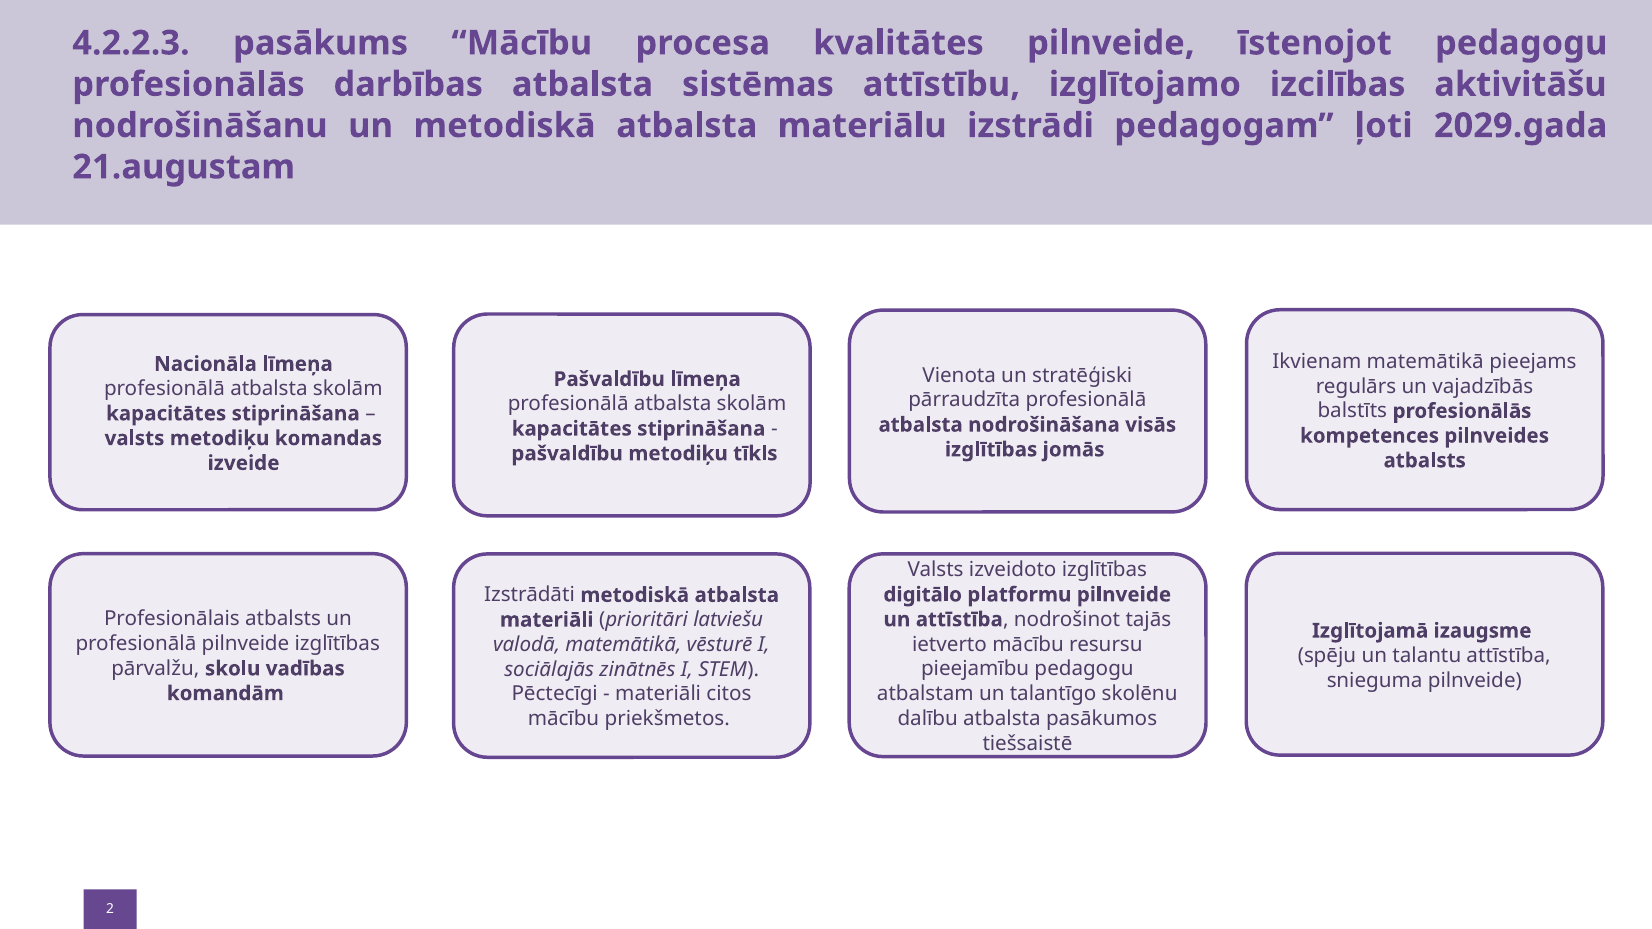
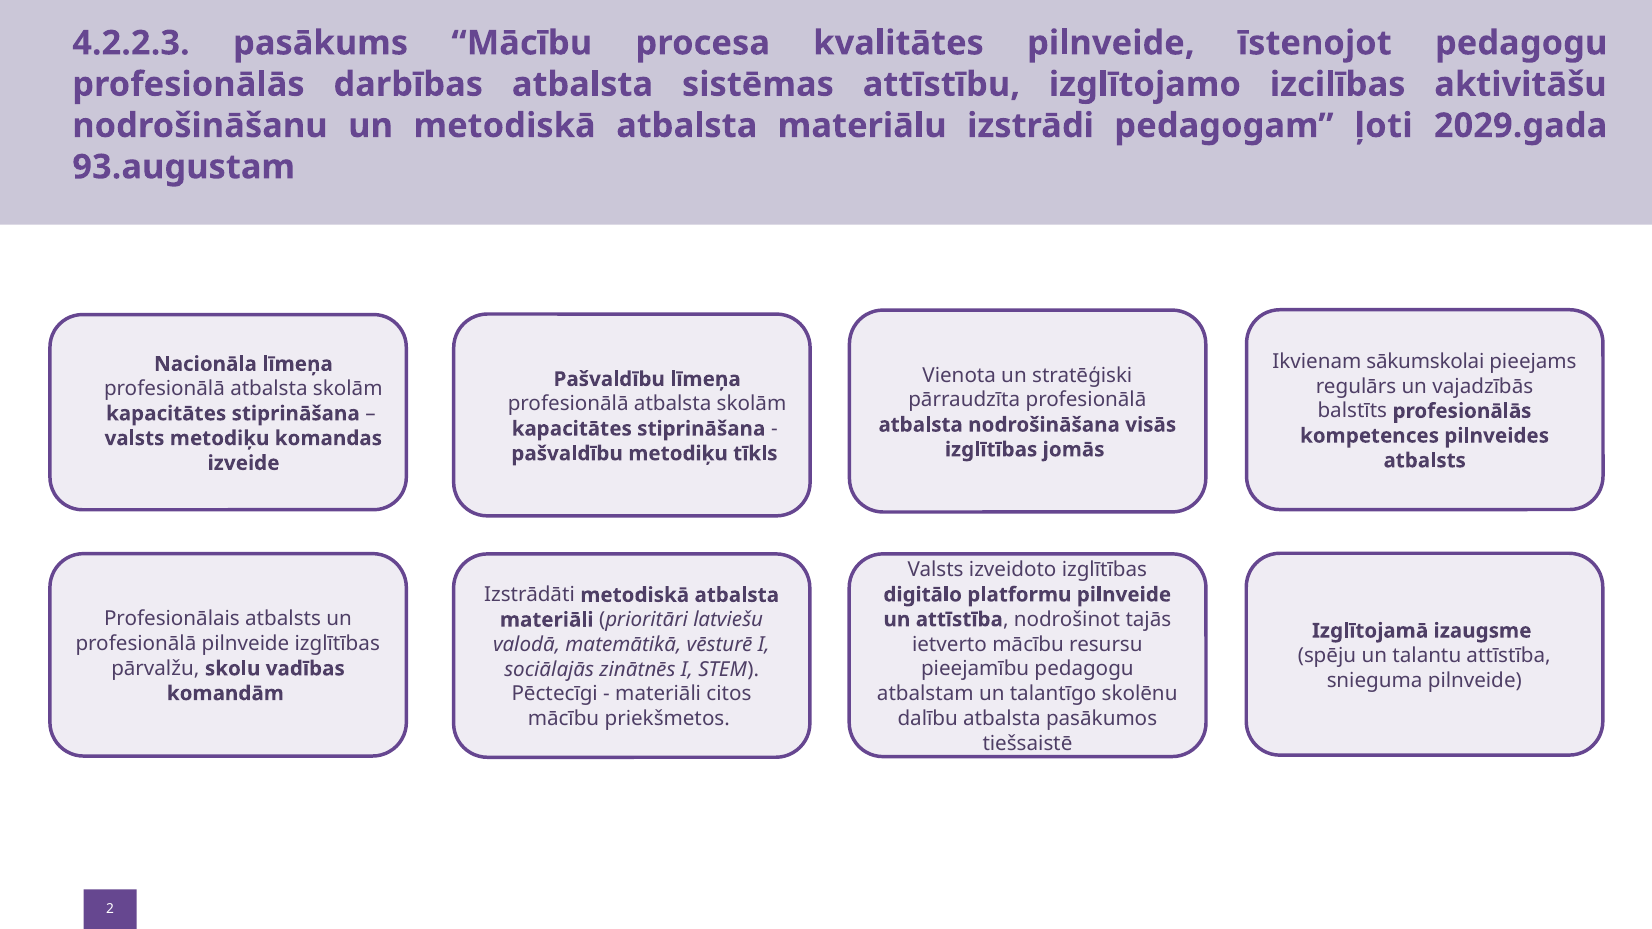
21.augustam: 21.augustam -> 93.augustam
Ikvienam matemātikā: matemātikā -> sākumskolai
